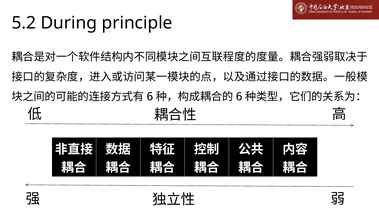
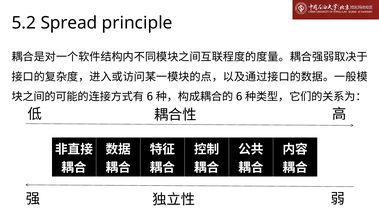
During: During -> Spread
